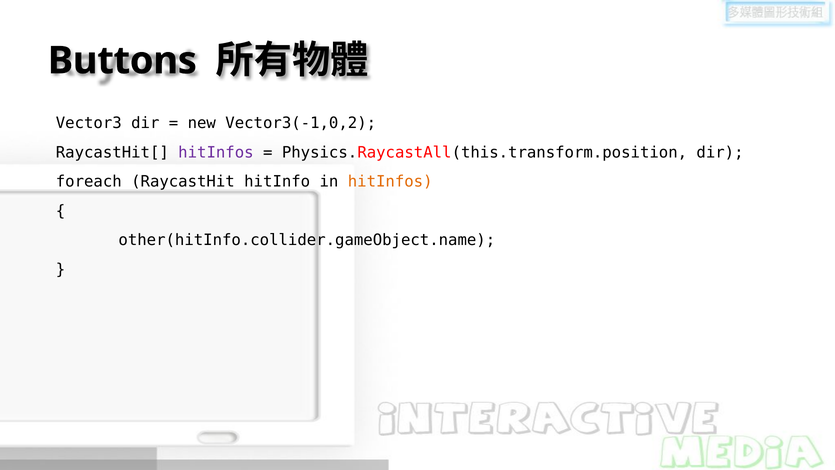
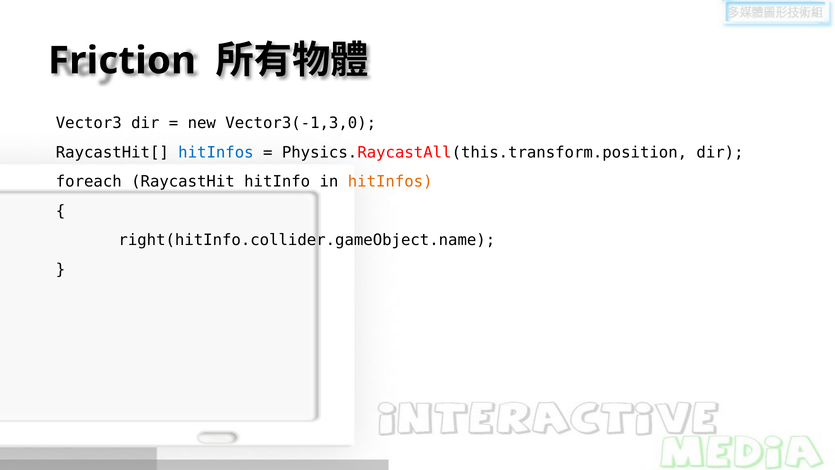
Buttons: Buttons -> Friction
Vector3(-1,0,2: Vector3(-1,0,2 -> Vector3(-1,3,0
hitInfos at (216, 152) colour: purple -> blue
other(hitInfo.collider.gameObject.name: other(hitInfo.collider.gameObject.name -> right(hitInfo.collider.gameObject.name
